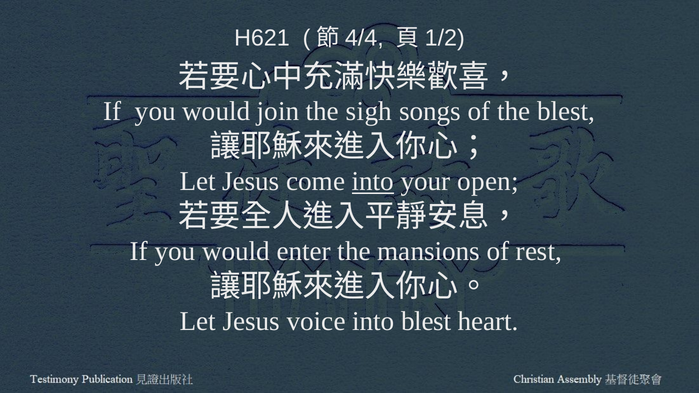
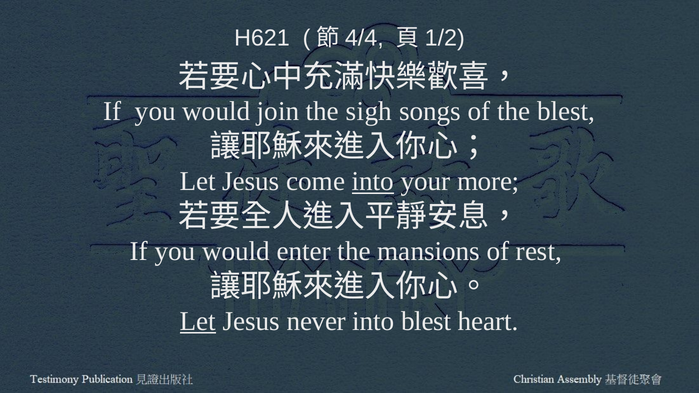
open: open -> more
Let at (198, 321) underline: none -> present
voice: voice -> never
